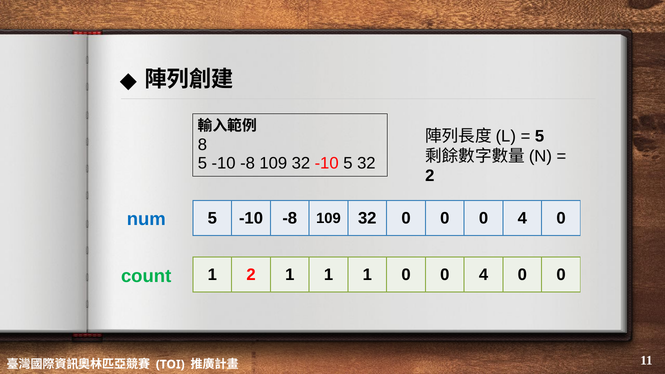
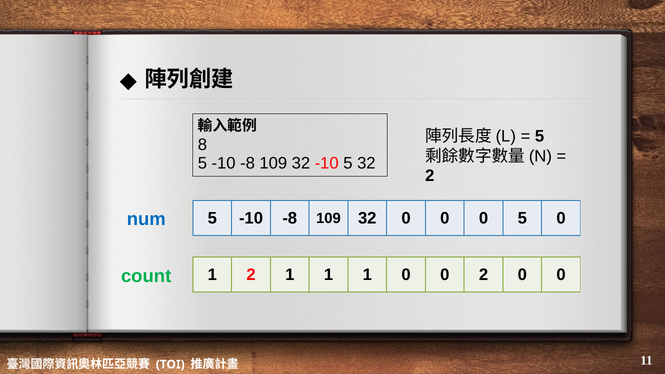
0 0 0 4: 4 -> 5
1 0 0 4: 4 -> 2
